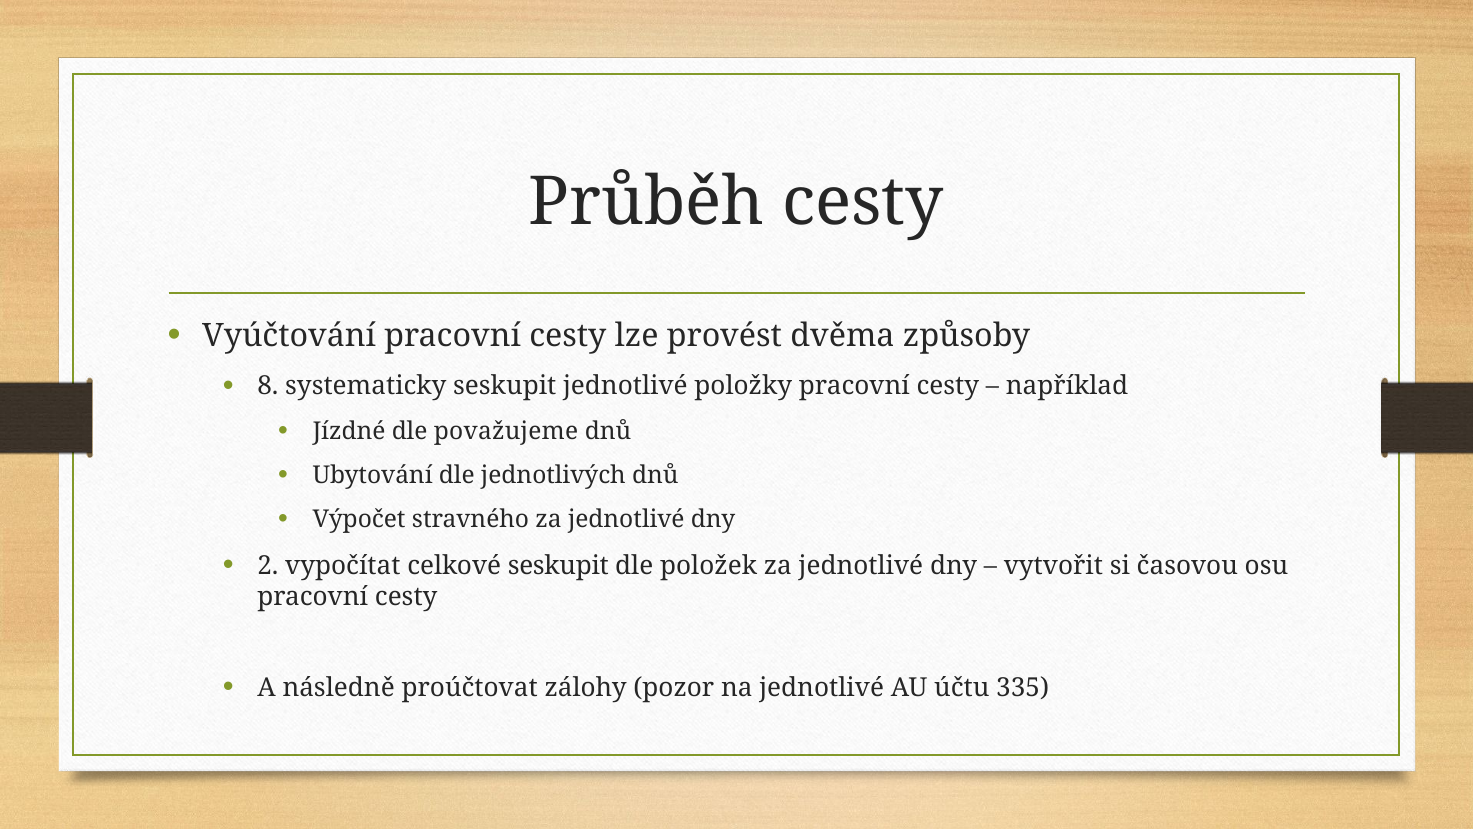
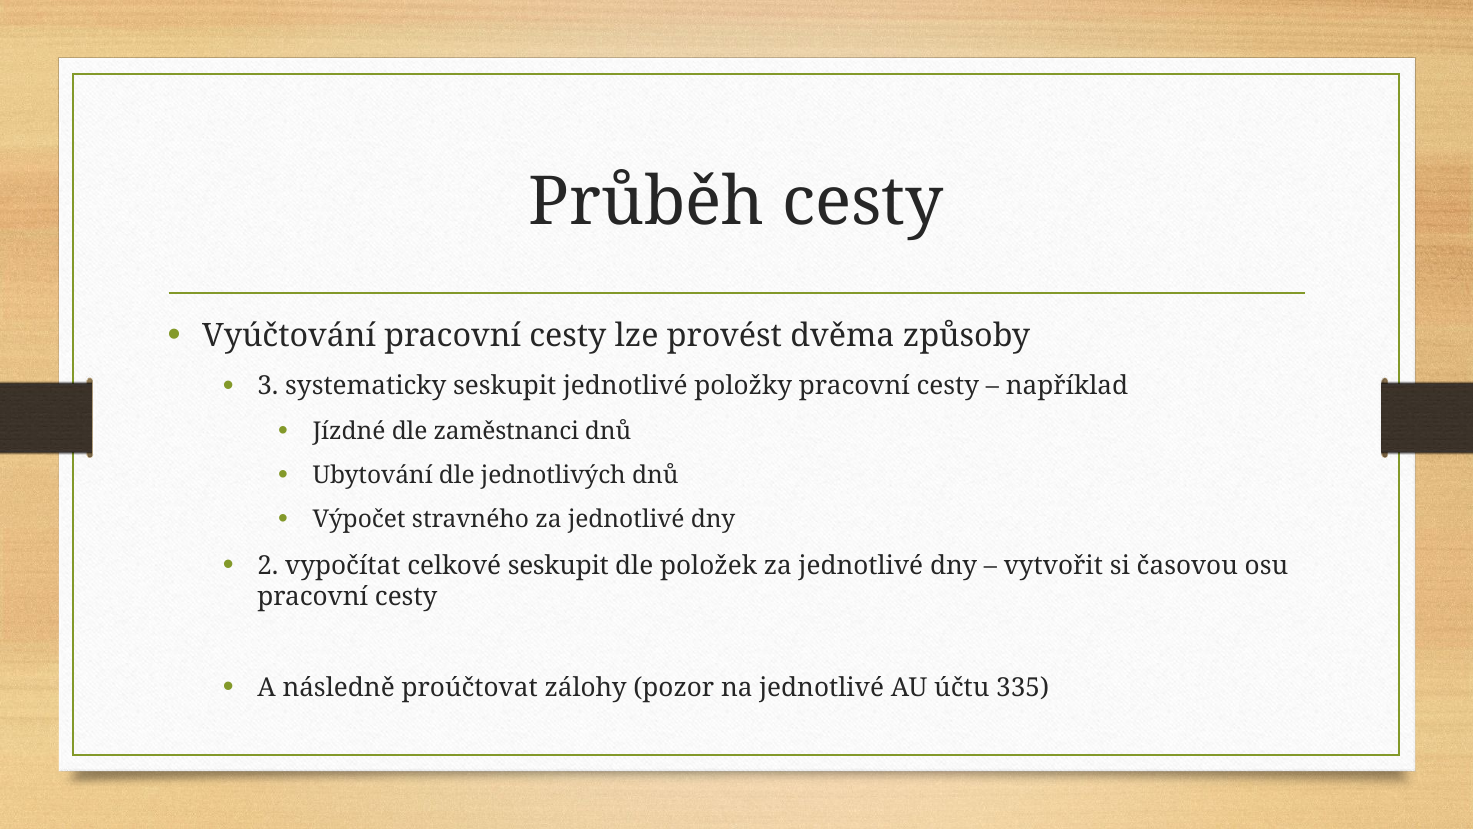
8: 8 -> 3
považujeme: považujeme -> zaměstnanci
